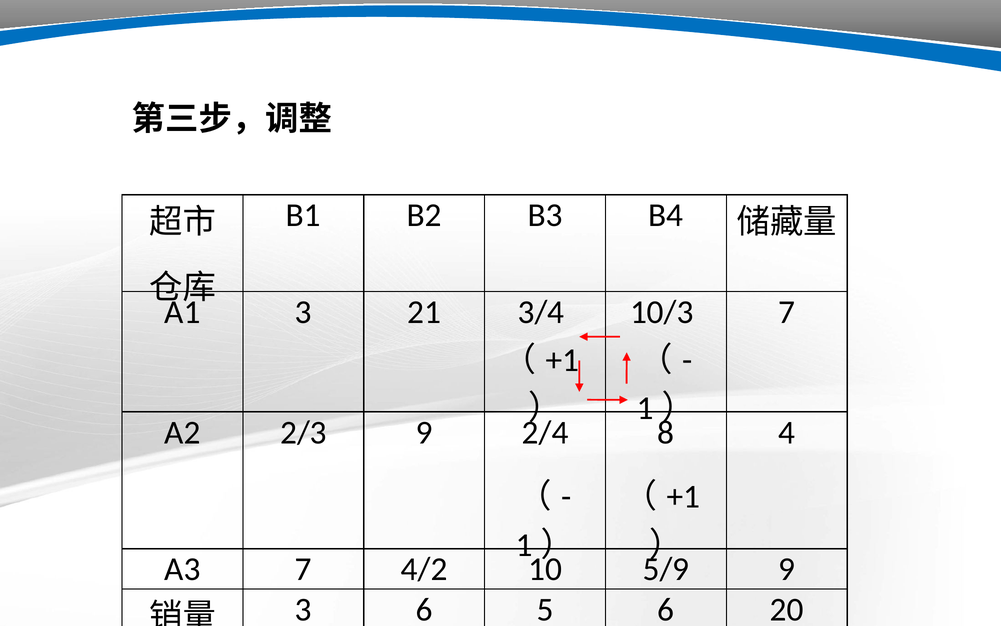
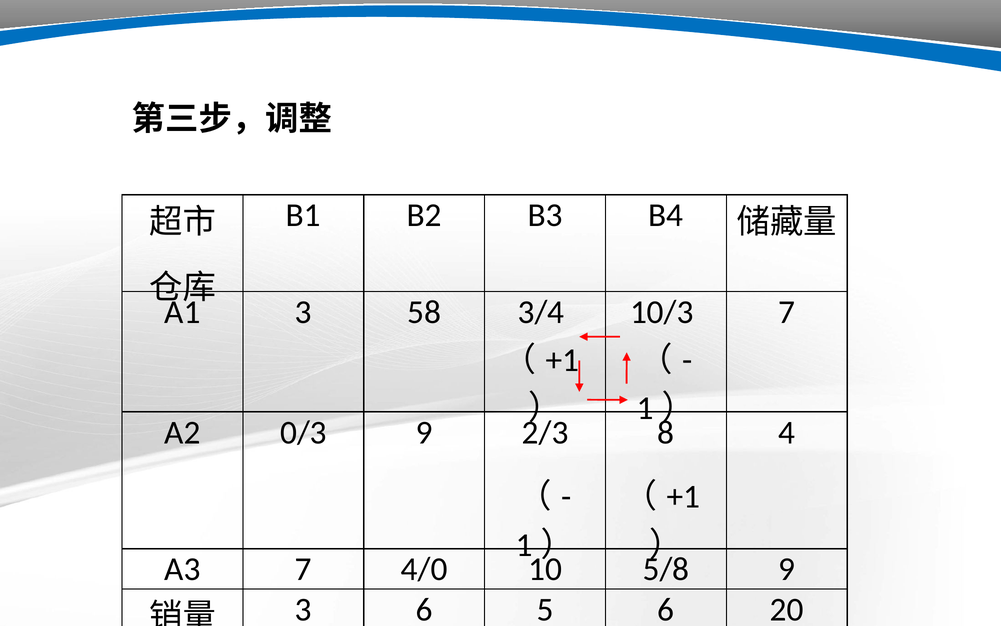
21: 21 -> 58
2/3: 2/3 -> 0/3
2/4: 2/4 -> 2/3
4/2: 4/2 -> 4/0
5/9: 5/9 -> 5/8
